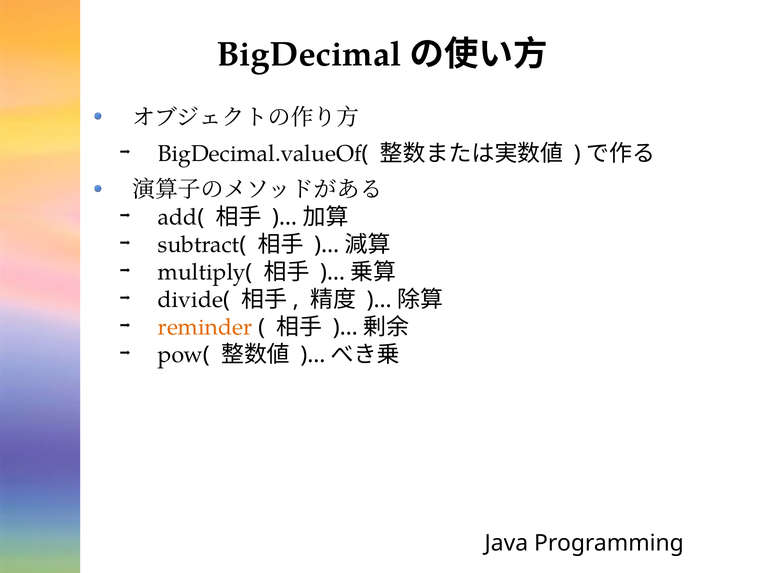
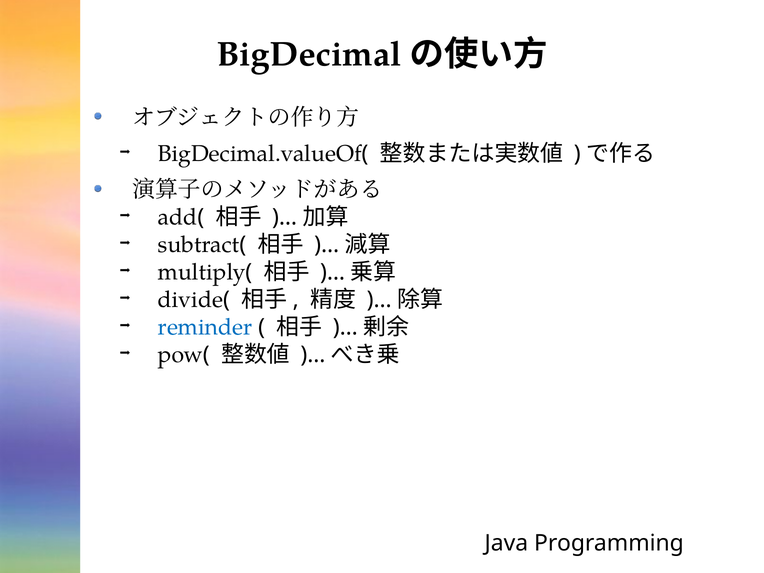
reminder colour: orange -> blue
